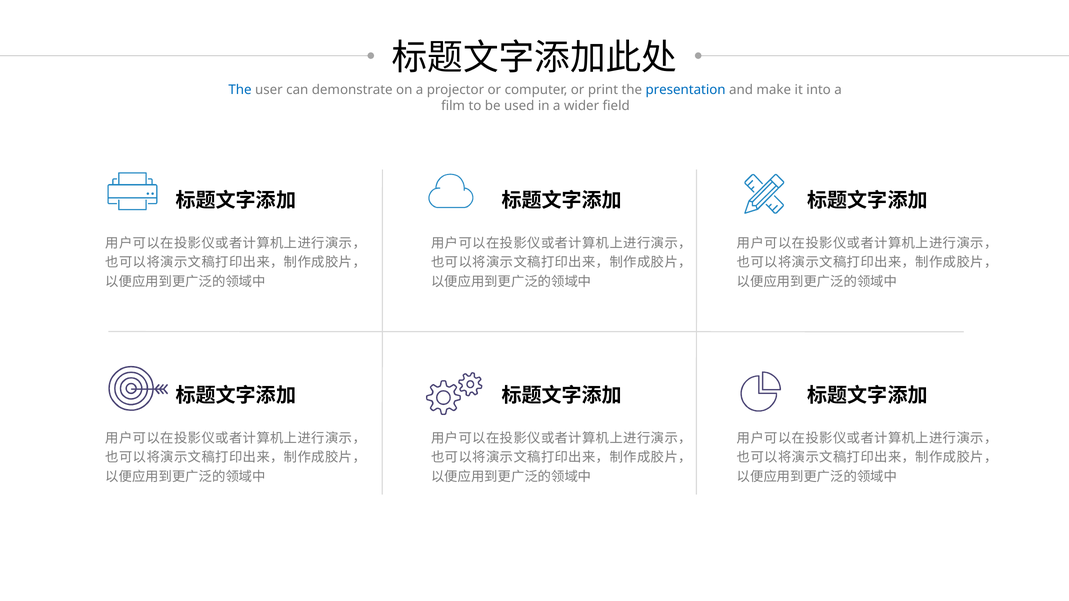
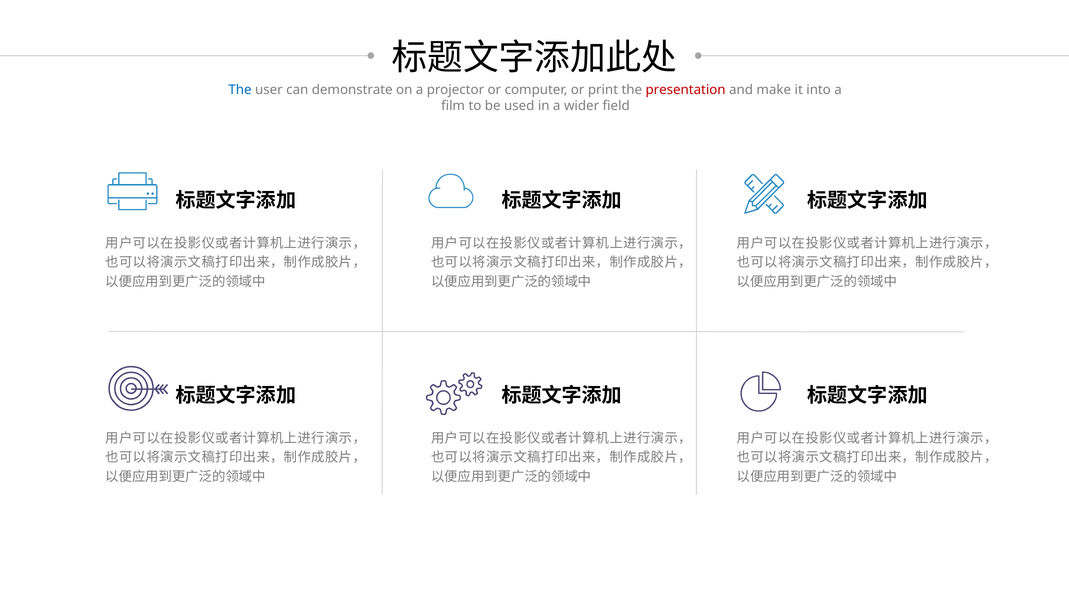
presentation colour: blue -> red
